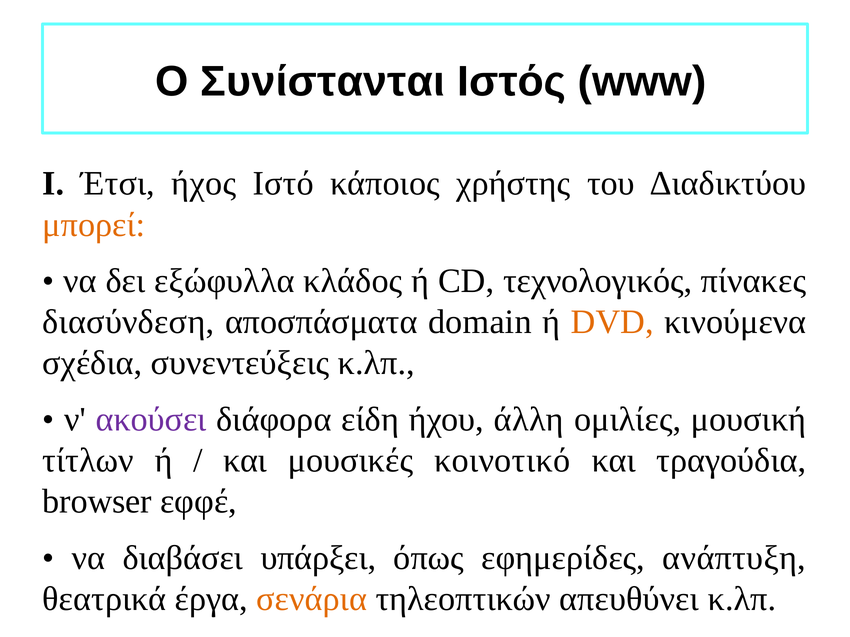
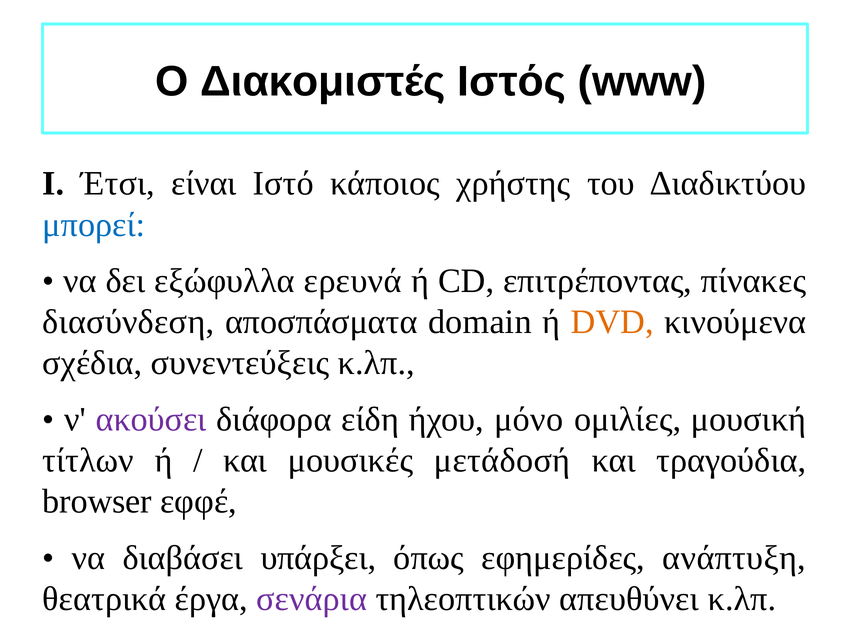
Συνίστανται: Συνίστανται -> Διακομιστές
ήχος: ήχος -> είναι
μπορεί colour: orange -> blue
κλάδος: κλάδος -> ερευνά
τεχνολογικός: τεχνολογικός -> επιτρέποντας
άλλη: άλλη -> μόνο
κοινοτικό: κοινοτικό -> μετάδοσή
σενάρια colour: orange -> purple
